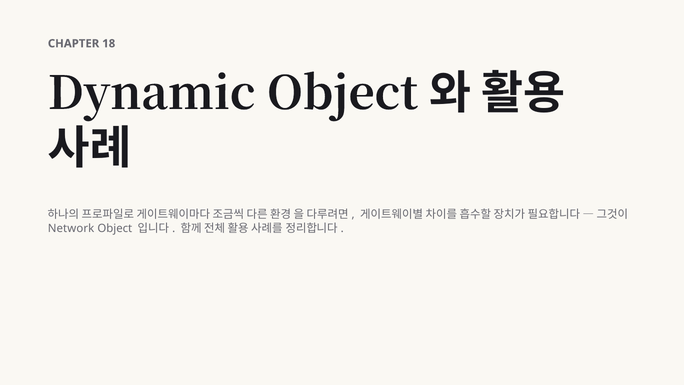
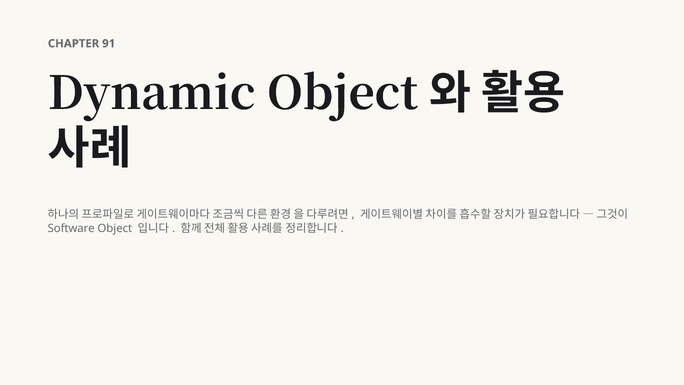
18: 18 -> 91
Network: Network -> Software
